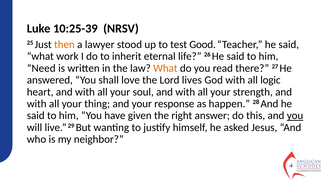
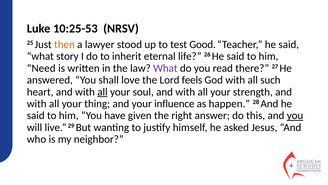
10:25-39: 10:25-39 -> 10:25-53
work: work -> story
What at (165, 68) colour: orange -> purple
lives: lives -> feels
logic: logic -> such
all at (102, 92) underline: none -> present
response: response -> influence
